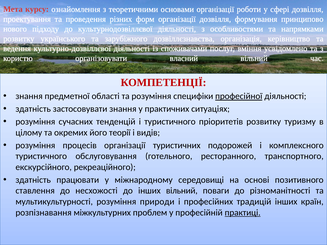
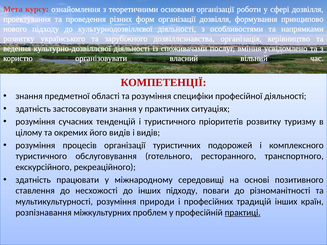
професійної underline: present -> none
його теорії: теорії -> видів
інших вільний: вільний -> підходу
